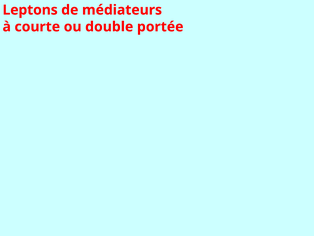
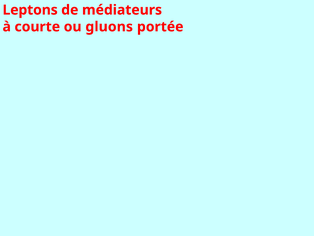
double: double -> gluons
